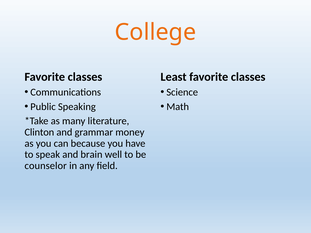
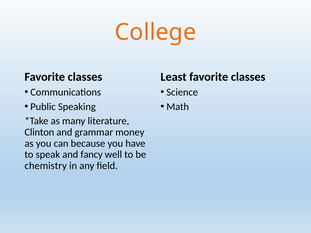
brain: brain -> fancy
counselor: counselor -> chemistry
